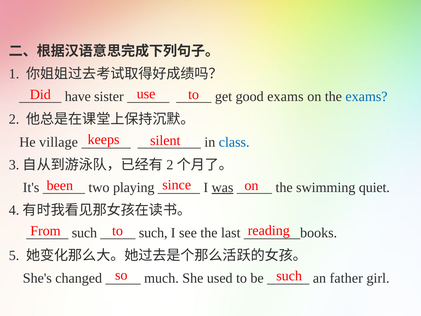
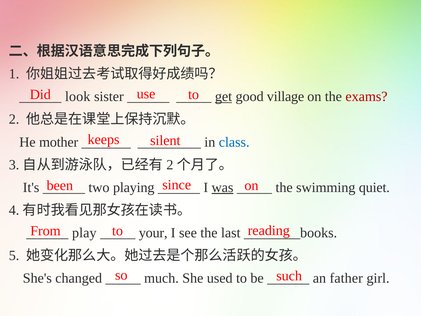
have: have -> look
get underline: none -> present
good exams: exams -> village
exams at (367, 97) colour: blue -> red
village: village -> mother
such at (84, 233): such -> play
such at (153, 233): such -> your
